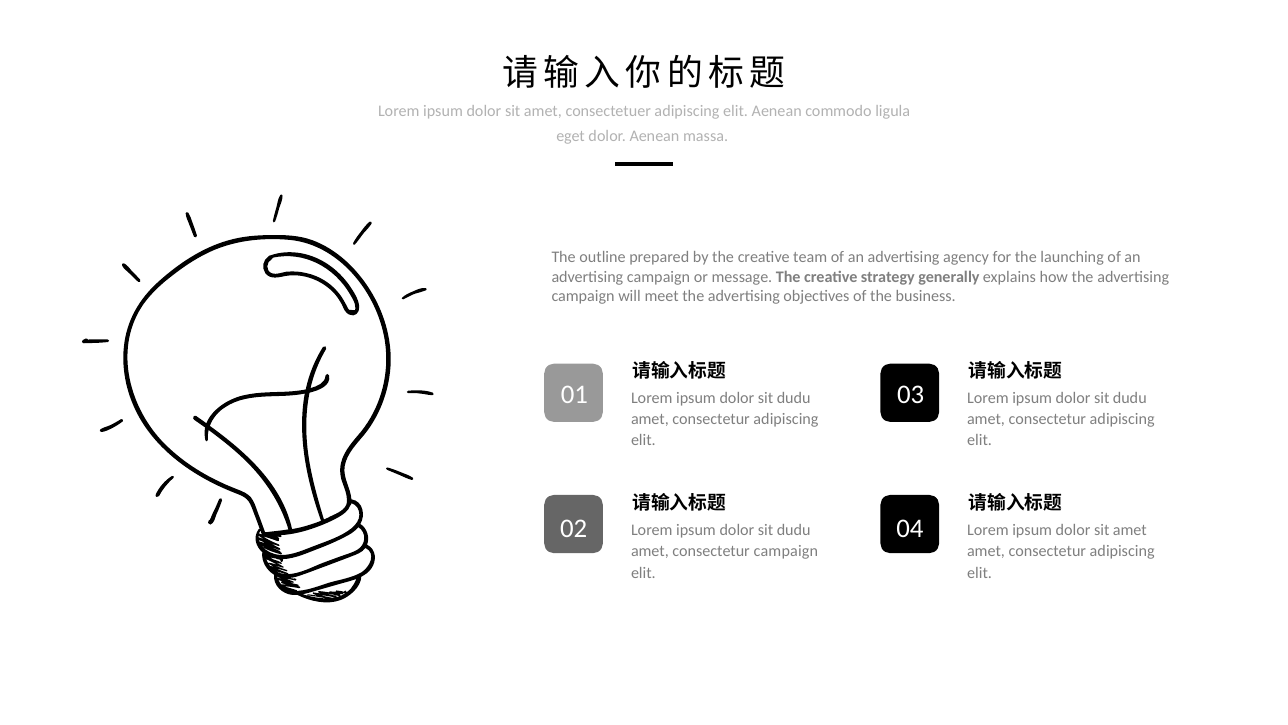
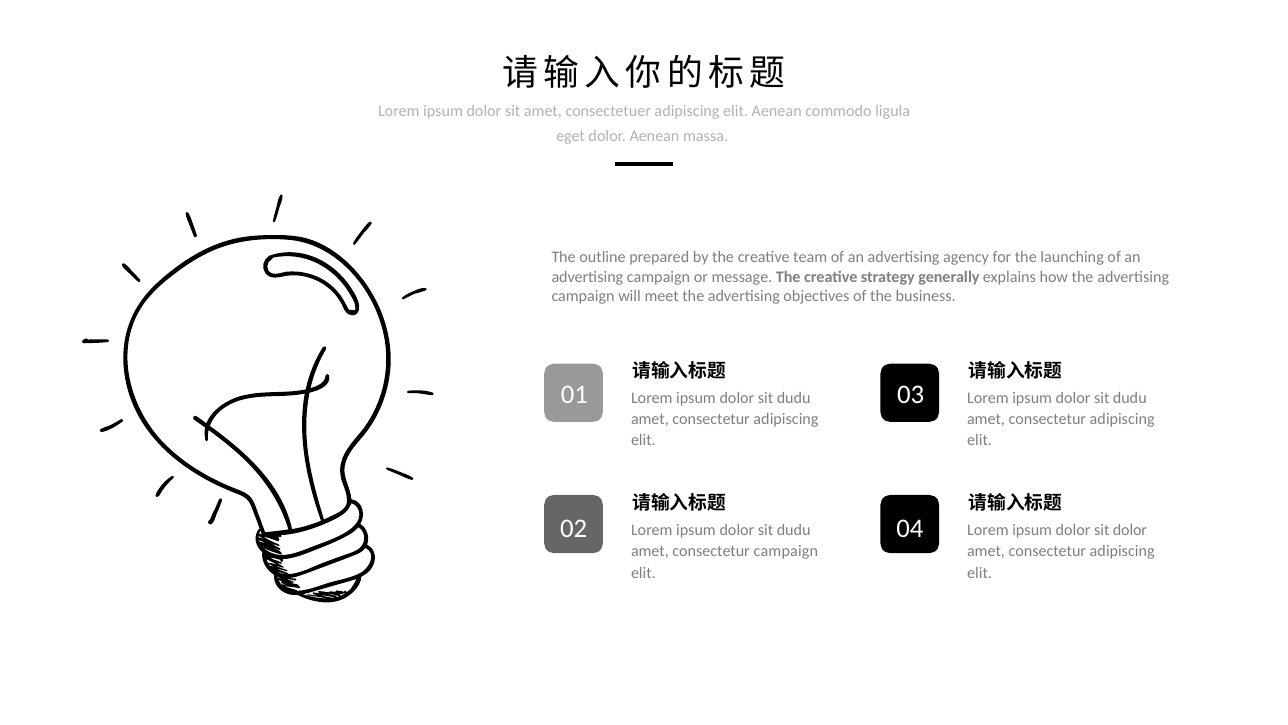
amet at (1130, 530): amet -> dolor
